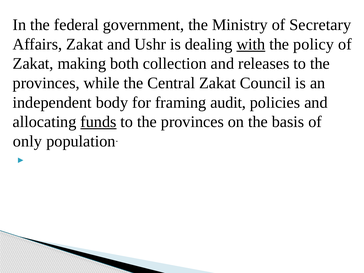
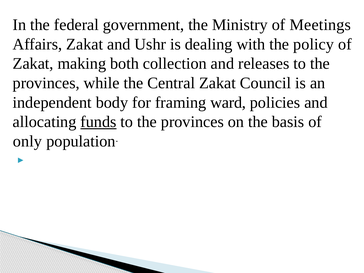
Secretary: Secretary -> Meetings
with underline: present -> none
audit: audit -> ward
